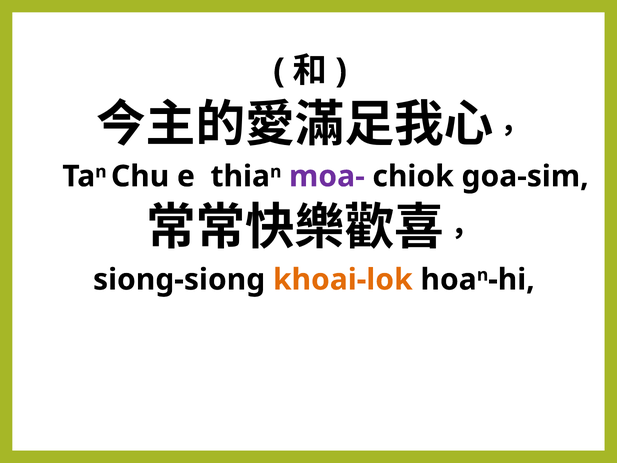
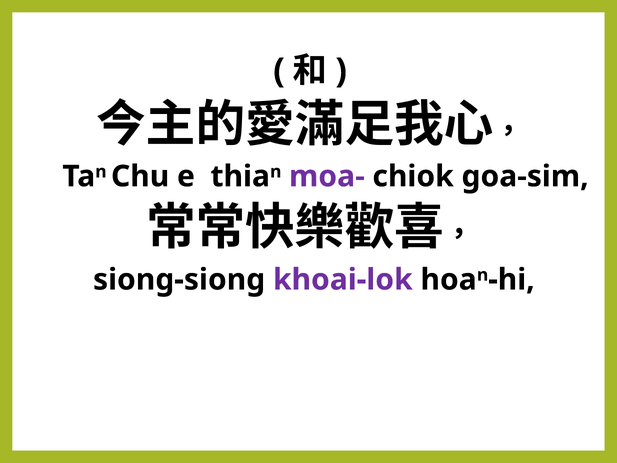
khoai-lok colour: orange -> purple
